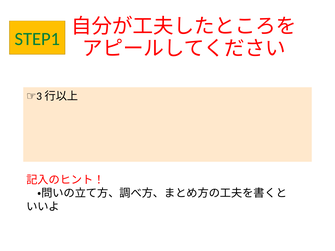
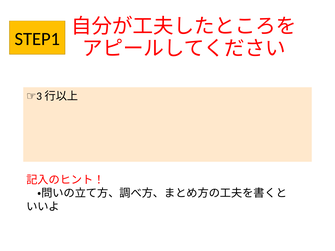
STEP1 colour: green -> black
